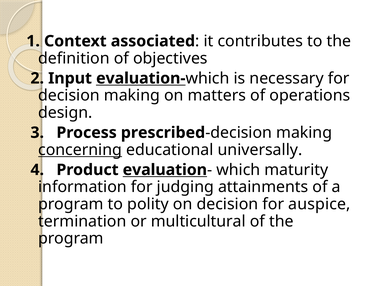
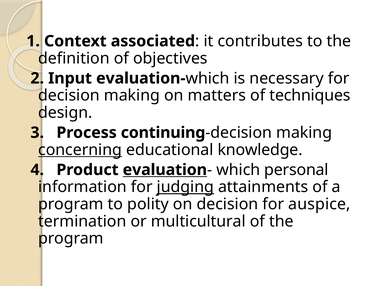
evaluation- underline: present -> none
operations: operations -> techniques
prescribed: prescribed -> continuing
universally: universally -> knowledge
maturity: maturity -> personal
judging underline: none -> present
